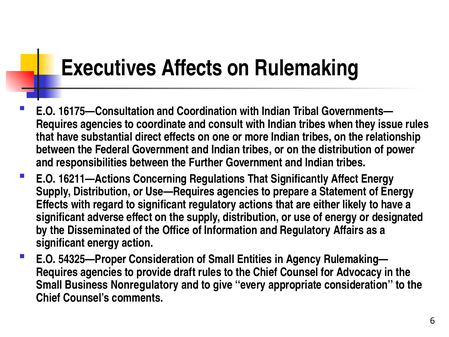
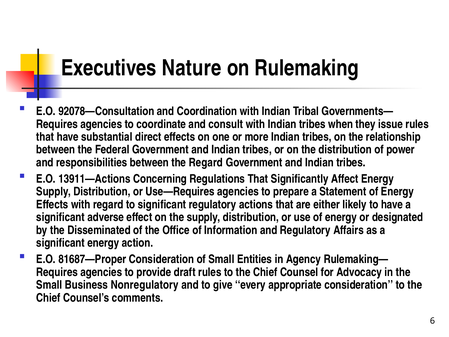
Affects: Affects -> Nature
16175—Consultation: 16175—Consultation -> 92078—Consultation
the Further: Further -> Regard
16211—Actions: 16211—Actions -> 13911—Actions
54325—Proper: 54325—Proper -> 81687—Proper
